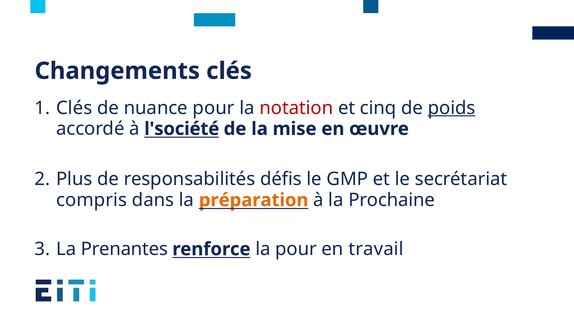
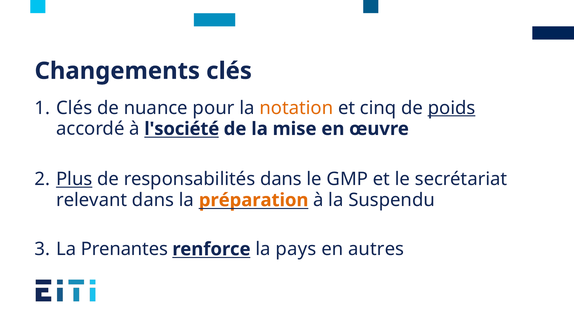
notation colour: red -> orange
Plus underline: none -> present
responsabilités défis: défis -> dans
compris: compris -> relevant
Prochaine: Prochaine -> Suspendu
la pour: pour -> pays
travail: travail -> autres
